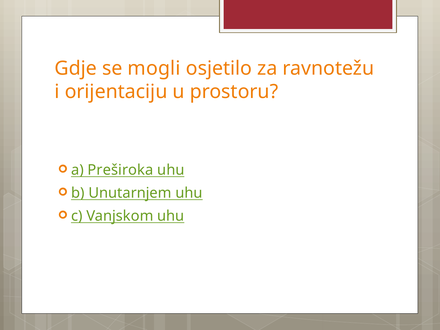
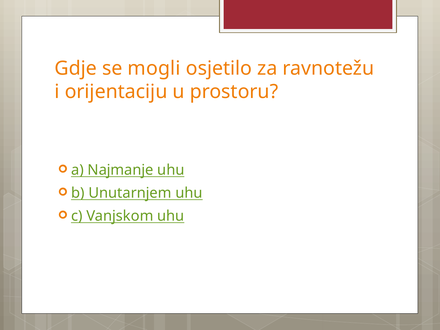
Preširoka: Preširoka -> Najmanje
